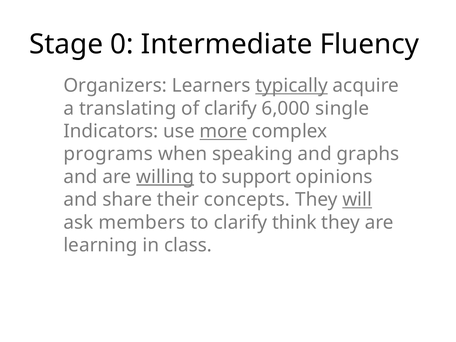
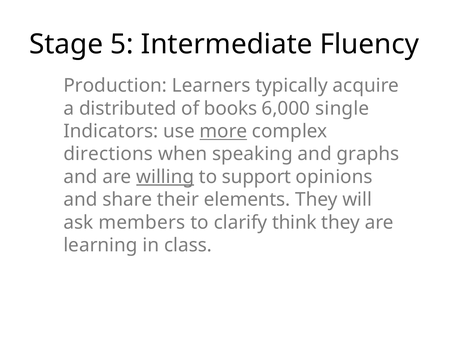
0: 0 -> 5
Organizers: Organizers -> Production
typically underline: present -> none
translating: translating -> distributed
of clarify: clarify -> books
programs: programs -> directions
concepts: concepts -> elements
will underline: present -> none
